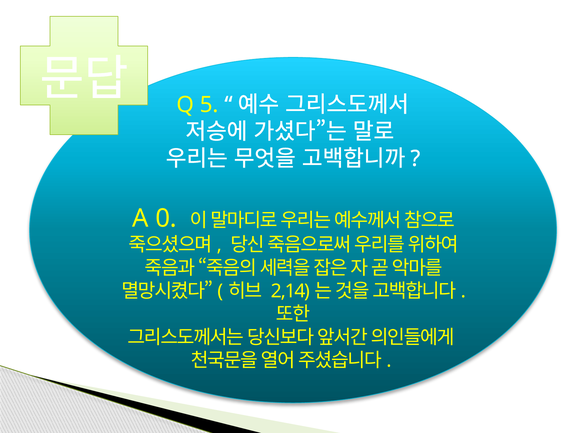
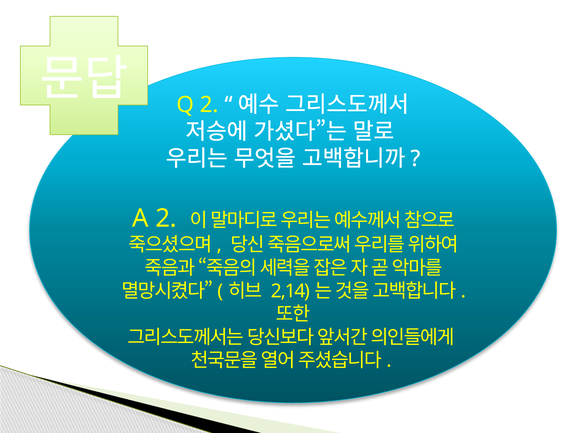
Q 5: 5 -> 2
A 0: 0 -> 2
